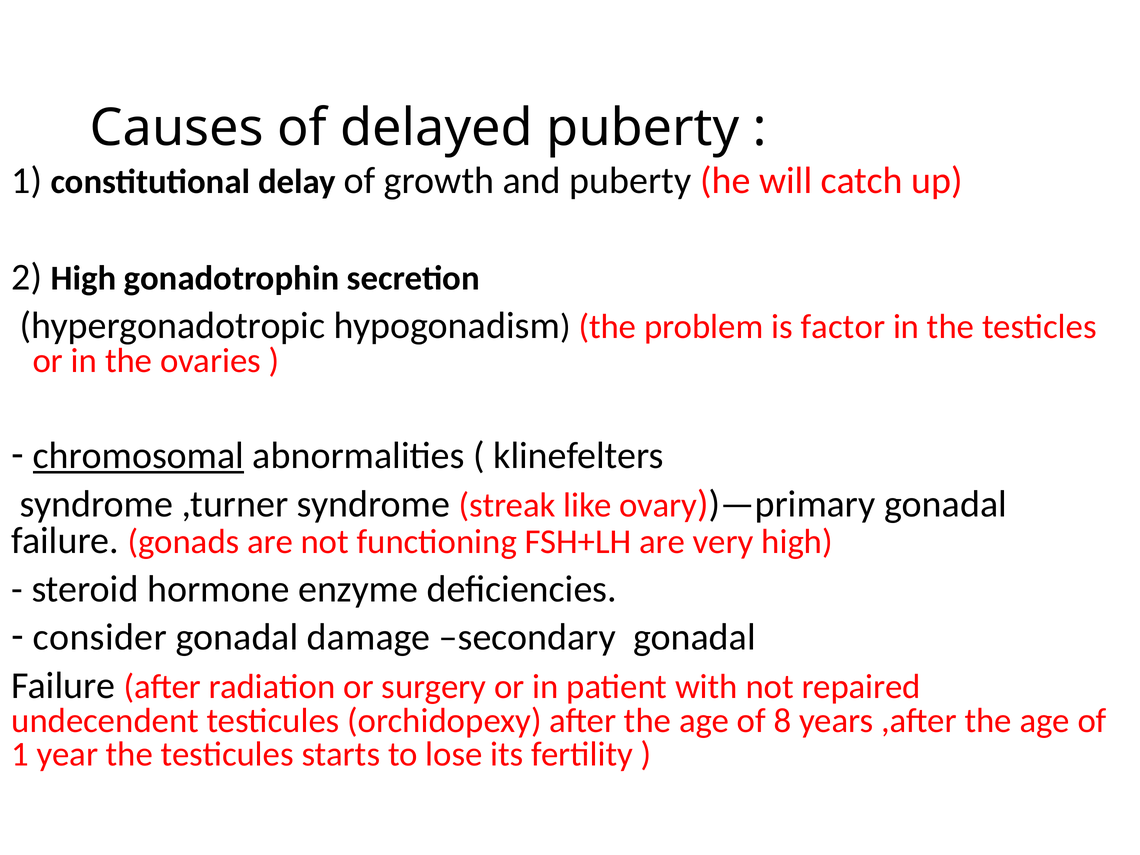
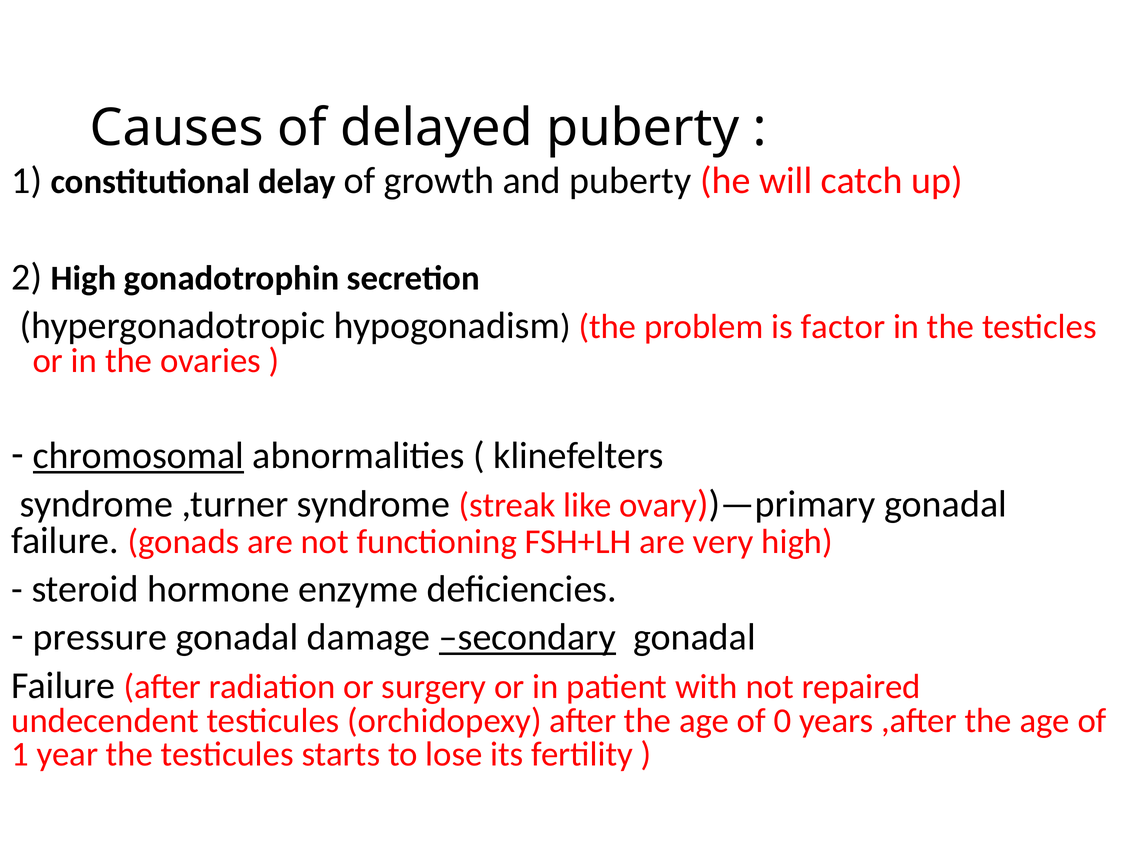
consider: consider -> pressure
secondary underline: none -> present
8: 8 -> 0
